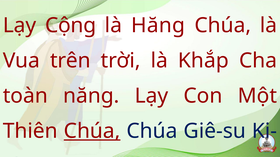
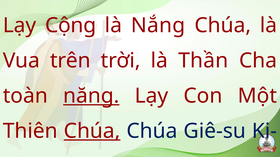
Hăng: Hăng -> Nắng
Khắp: Khắp -> Thần
năng underline: none -> present
